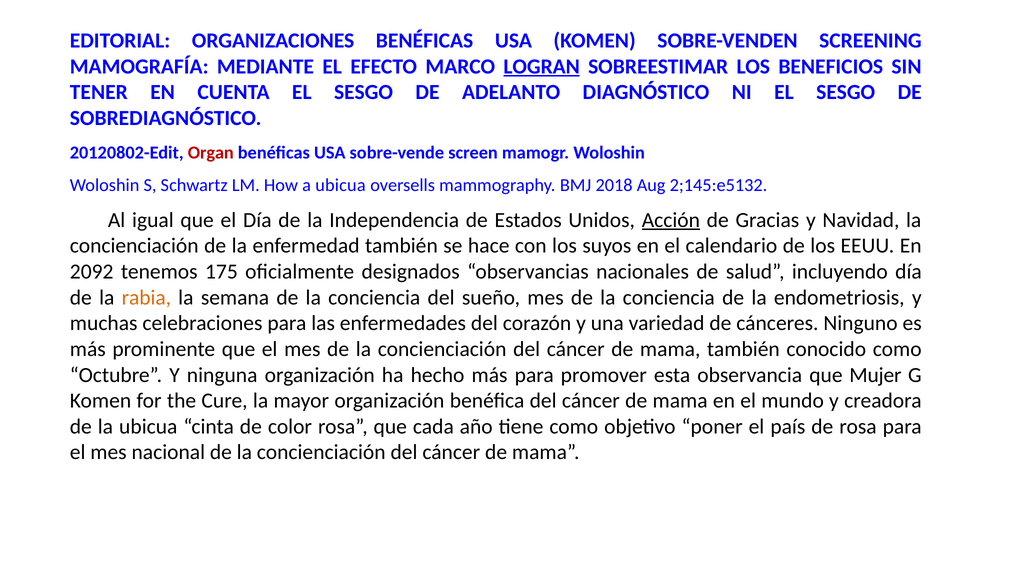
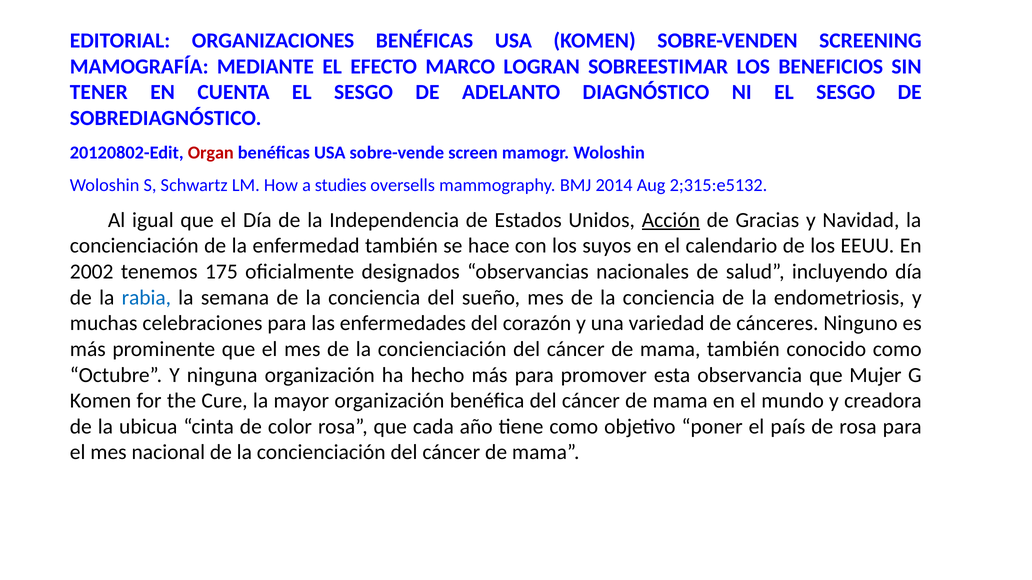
LOGRAN underline: present -> none
a ubicua: ubicua -> studies
2018: 2018 -> 2014
2;145:e5132: 2;145:e5132 -> 2;315:e5132
2092: 2092 -> 2002
rabia colour: orange -> blue
